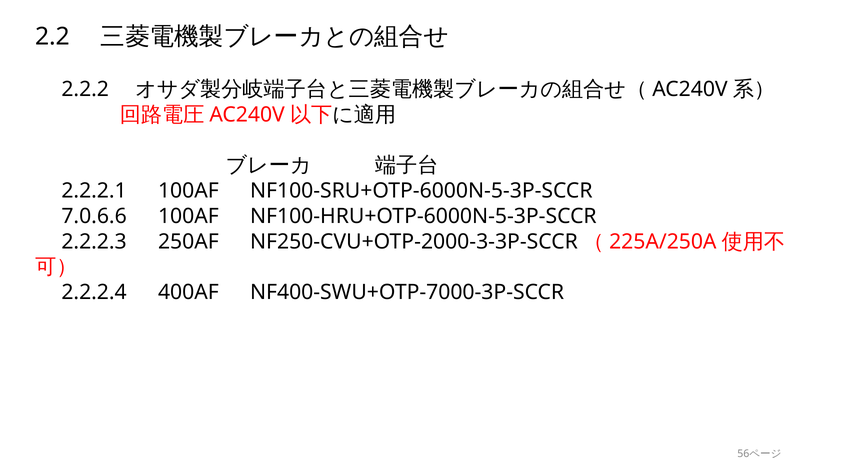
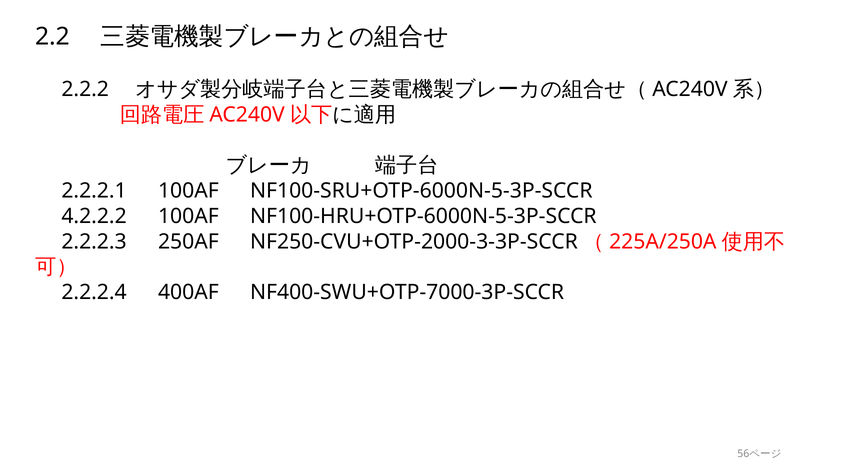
7.0.6.6: 7.0.6.6 -> 4.2.2.2
